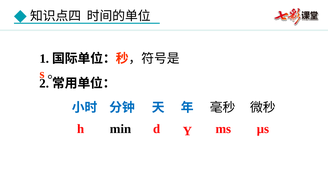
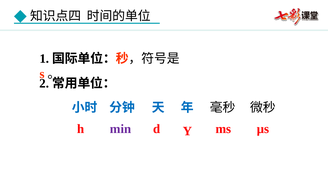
min colour: black -> purple
